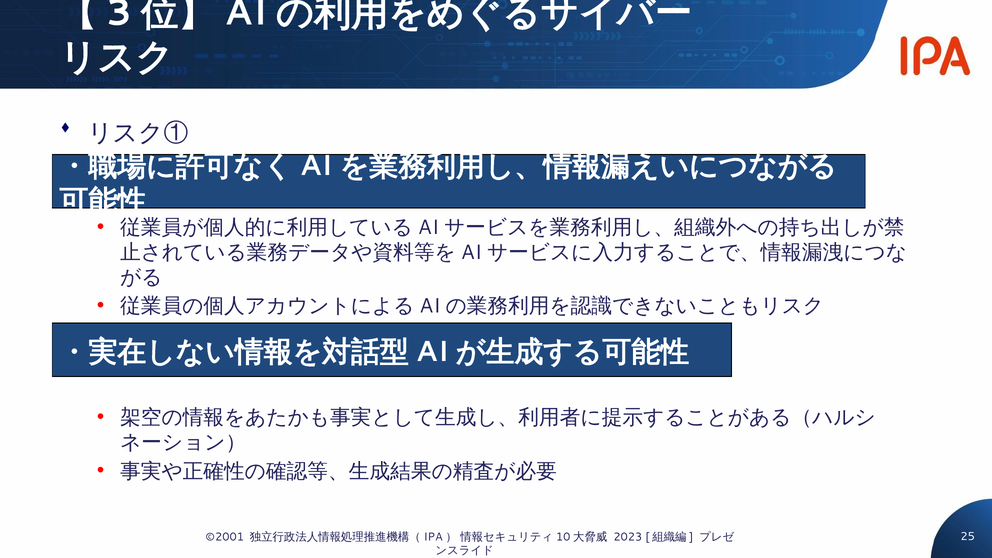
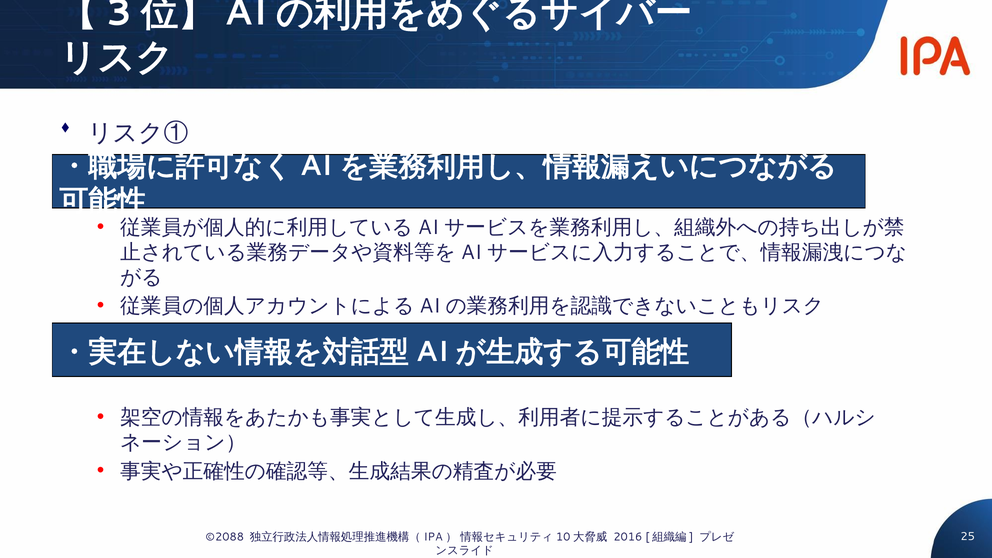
©2001: ©2001 -> ©2088
2023: 2023 -> 2016
